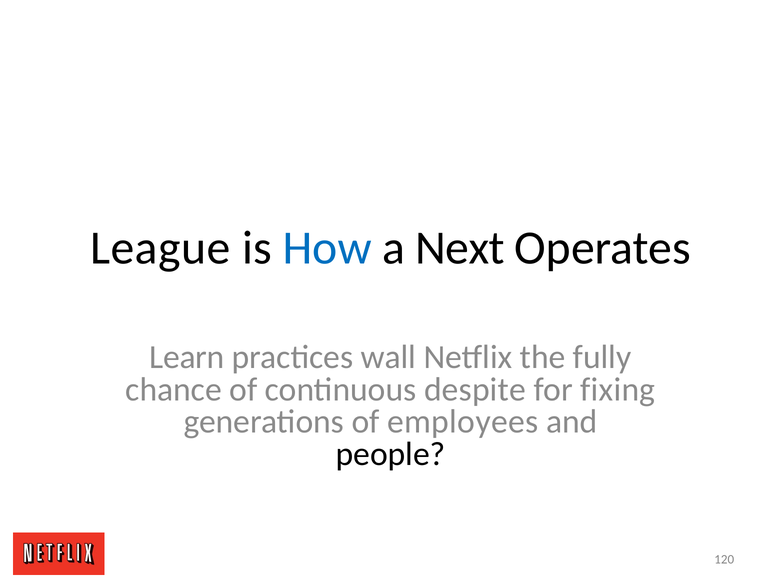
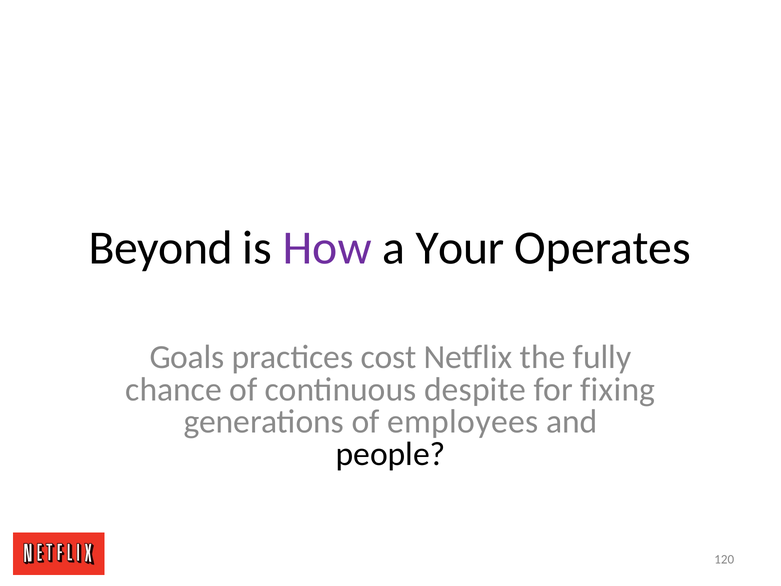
League: League -> Beyond
How colour: blue -> purple
Next: Next -> Your
Learn: Learn -> Goals
wall: wall -> cost
